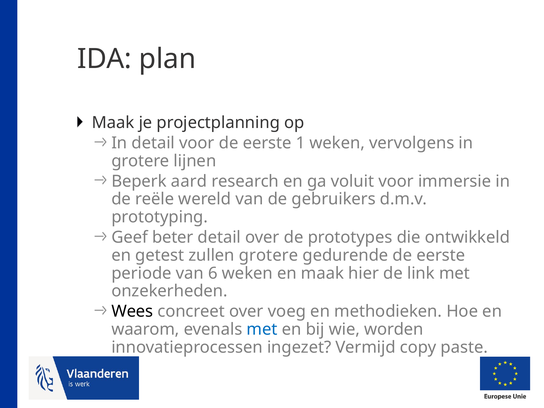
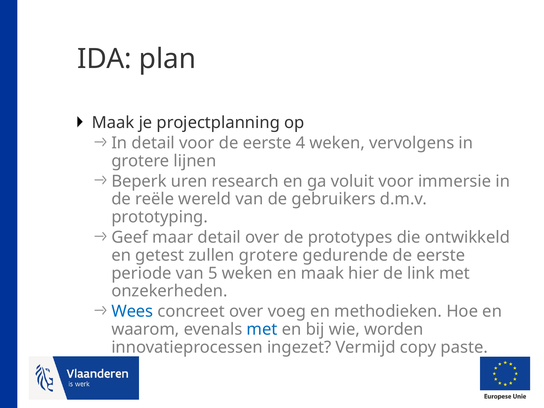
1: 1 -> 4
aard: aard -> uren
beter: beter -> maar
6: 6 -> 5
Wees colour: black -> blue
